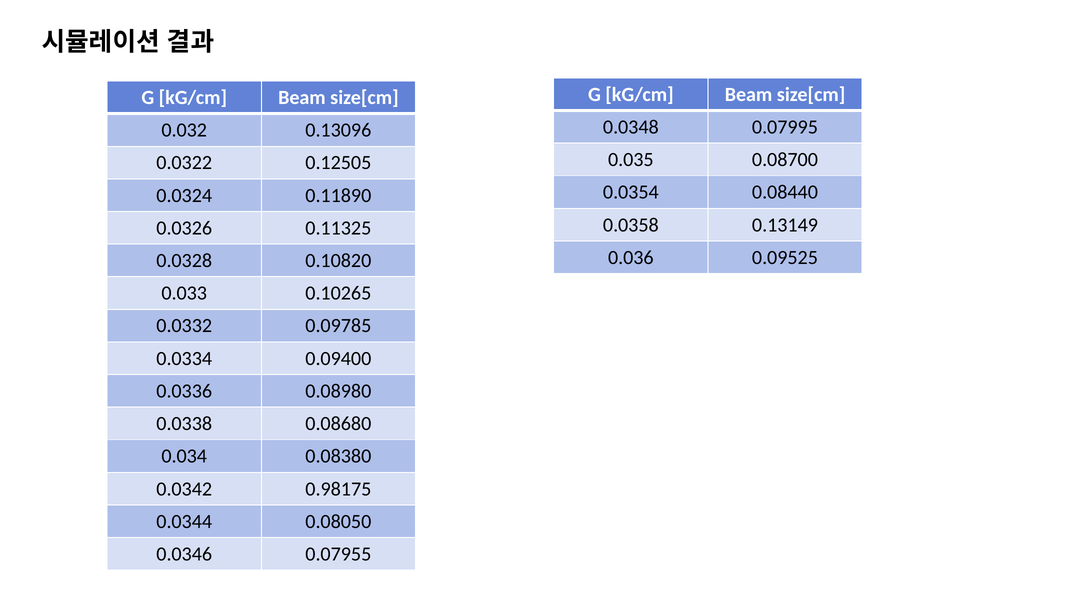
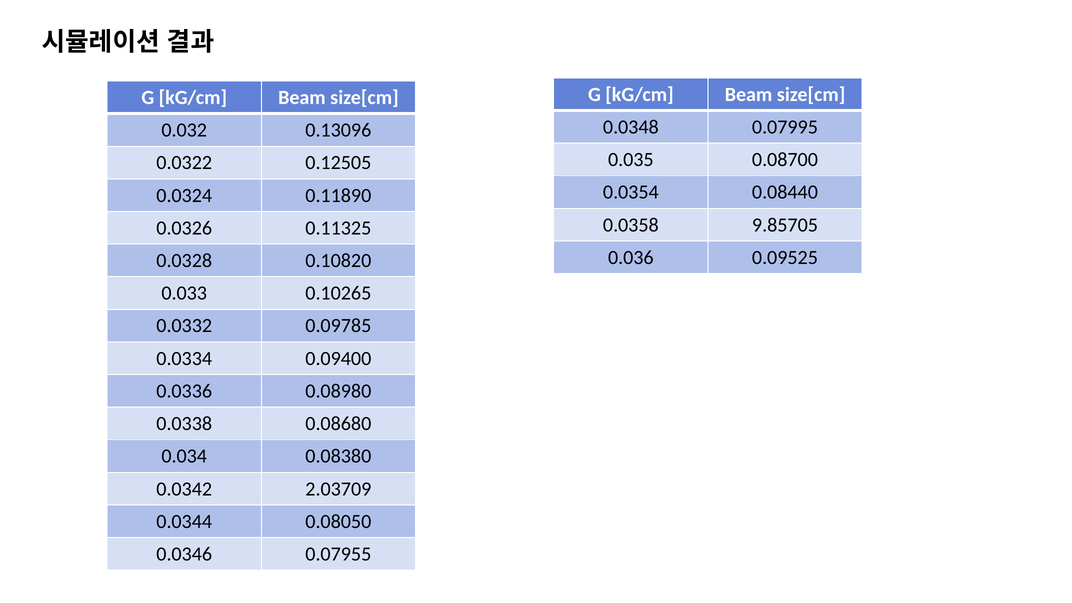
0.13149: 0.13149 -> 9.85705
0.98175: 0.98175 -> 2.03709
